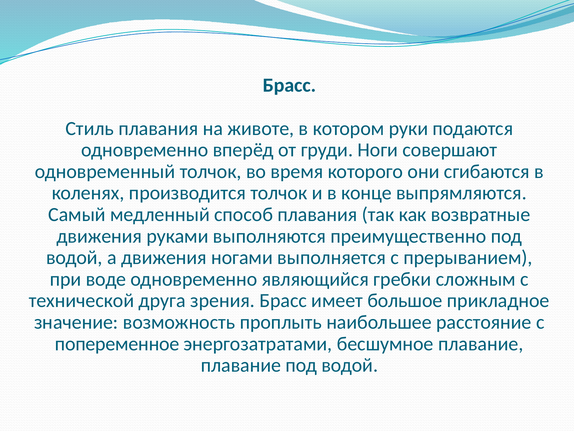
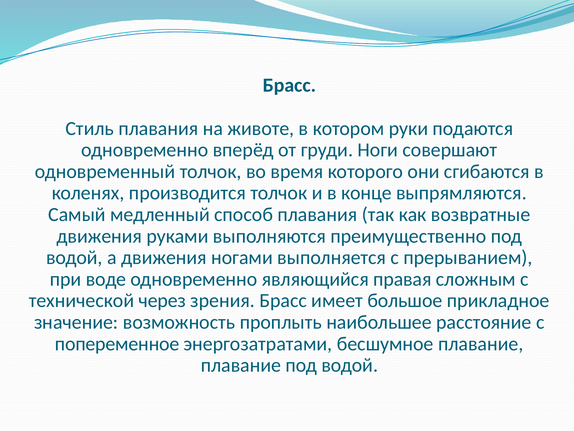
гребки: гребки -> правая
друга: друга -> через
